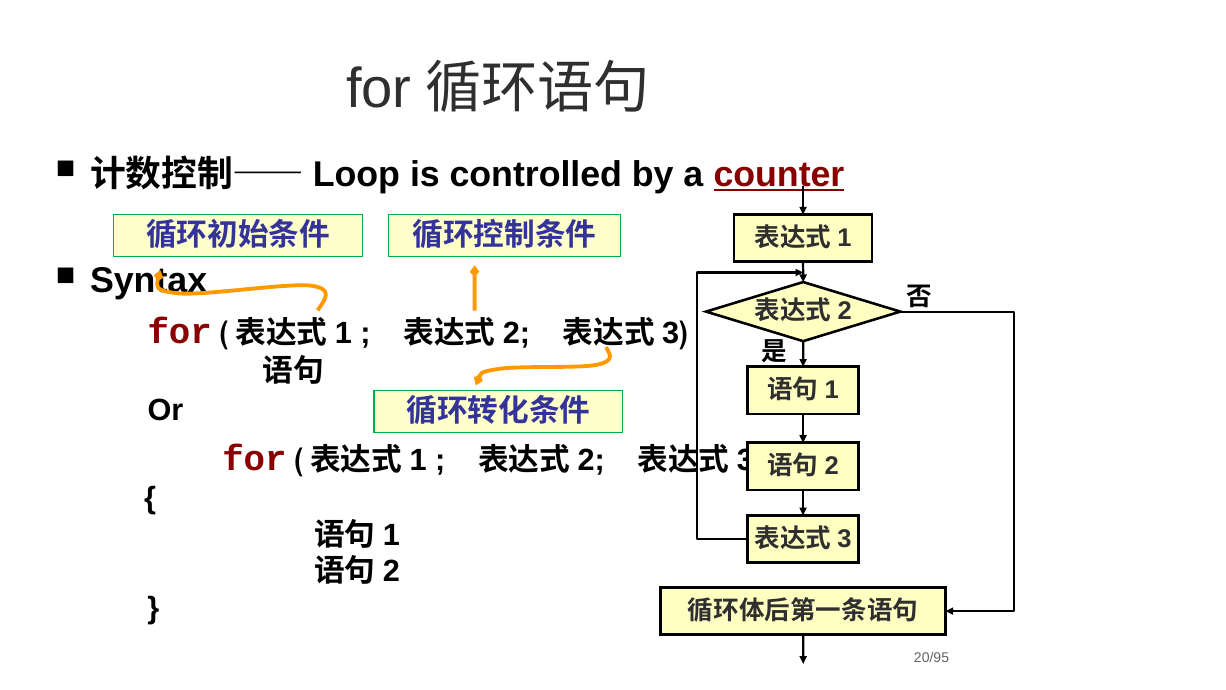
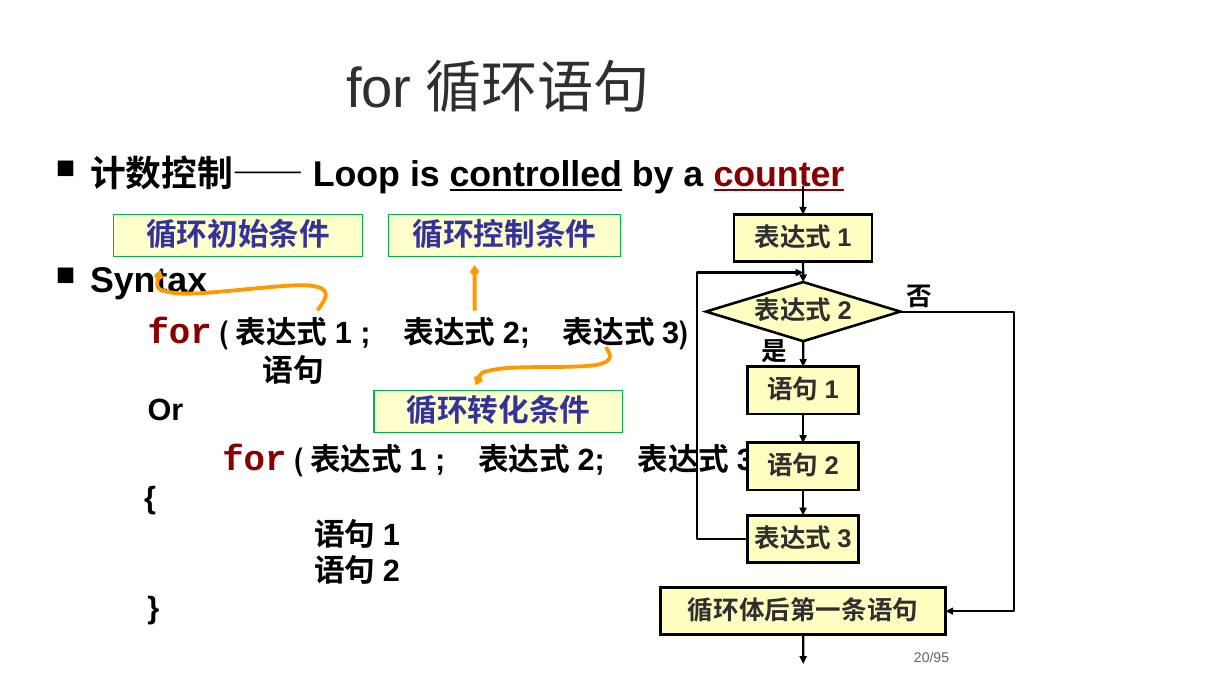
controlled underline: none -> present
